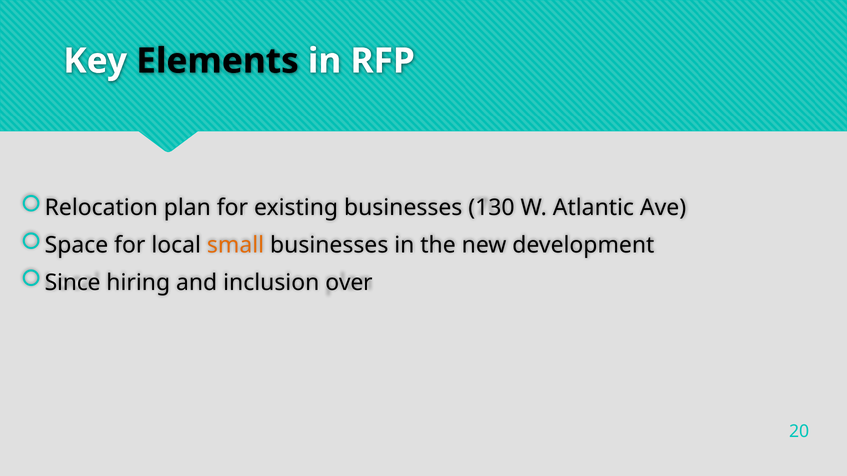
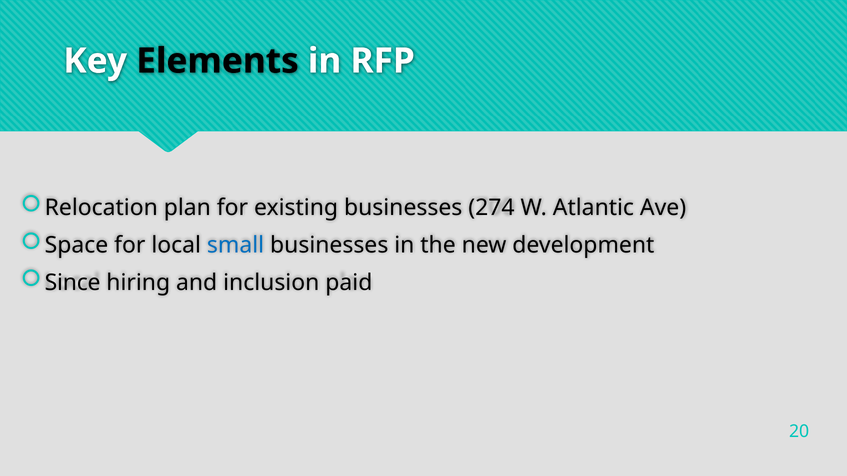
130: 130 -> 274
small colour: orange -> blue
over: over -> paid
